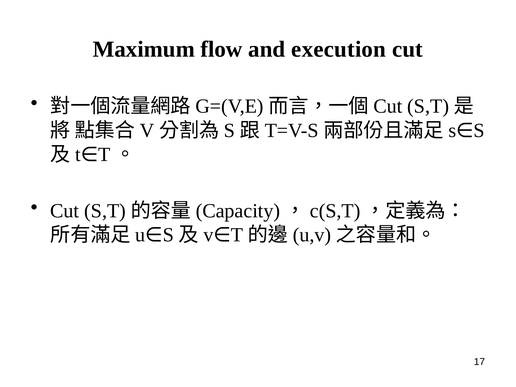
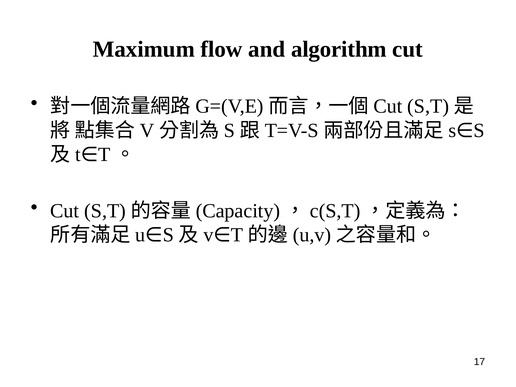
execution: execution -> algorithm
